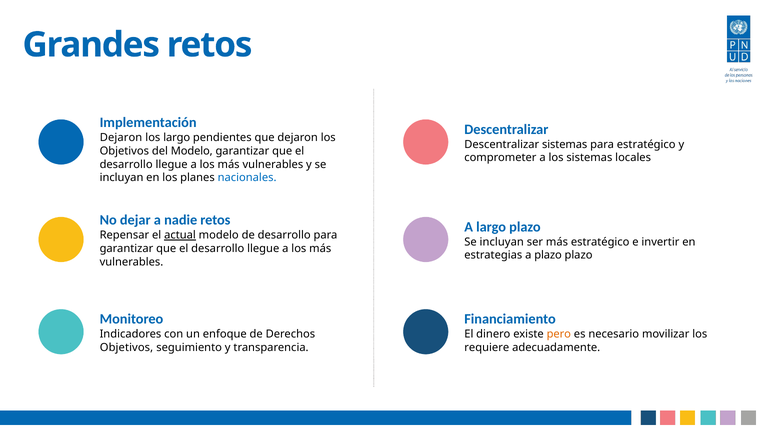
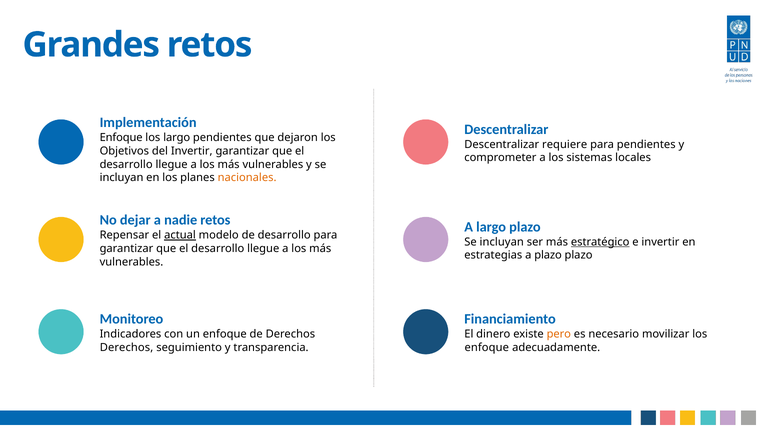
Dejaron at (121, 138): Dejaron -> Enfoque
Descentralizar sistemas: sistemas -> requiere
para estratégico: estratégico -> pendientes
del Modelo: Modelo -> Invertir
nacionales colour: blue -> orange
estratégico at (600, 242) underline: none -> present
Objetivos at (127, 347): Objetivos -> Derechos
requiere at (487, 347): requiere -> enfoque
